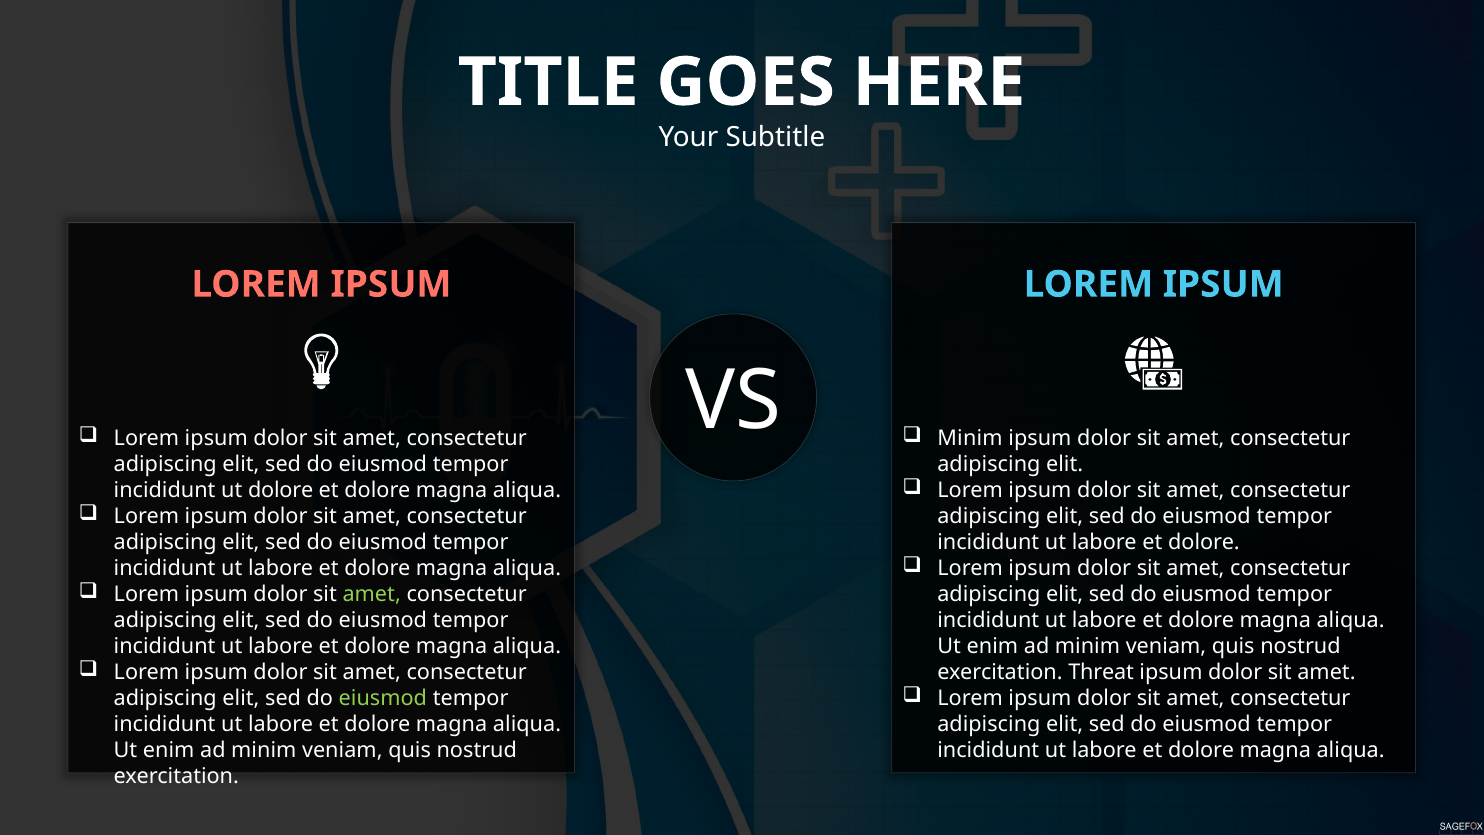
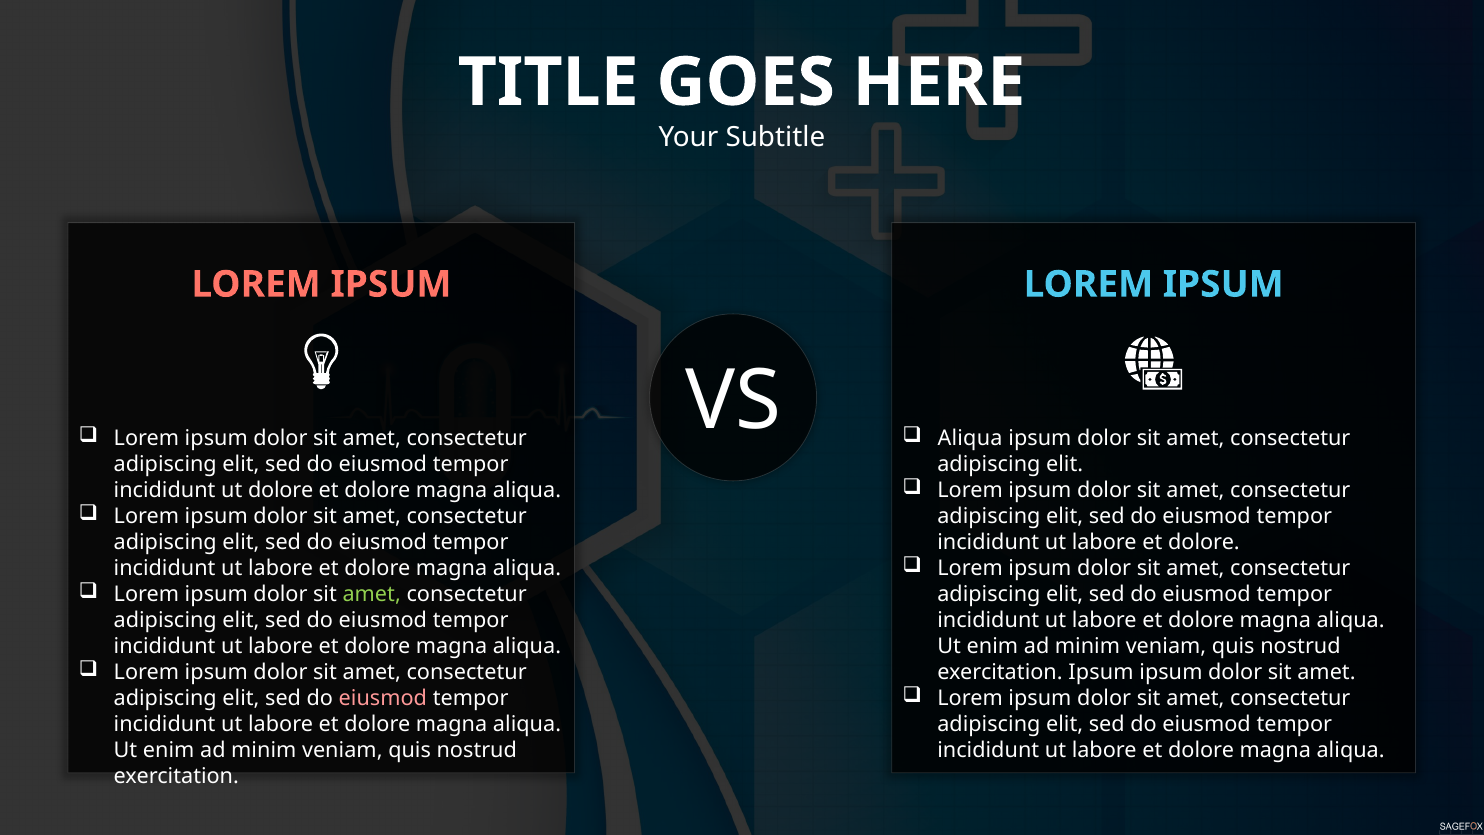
Minim at (970, 438): Minim -> Aliqua
exercitation Threat: Threat -> Ipsum
eiusmod at (383, 698) colour: light green -> pink
